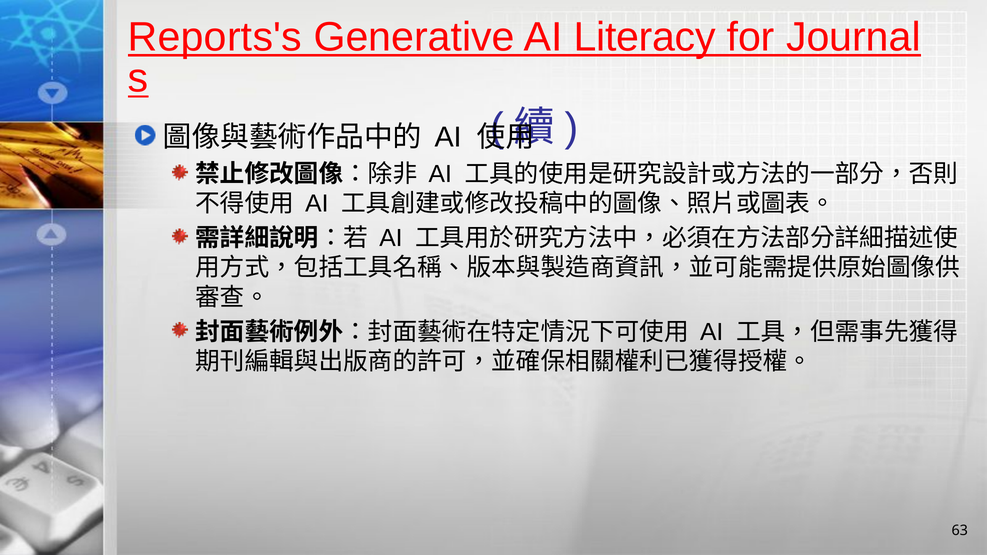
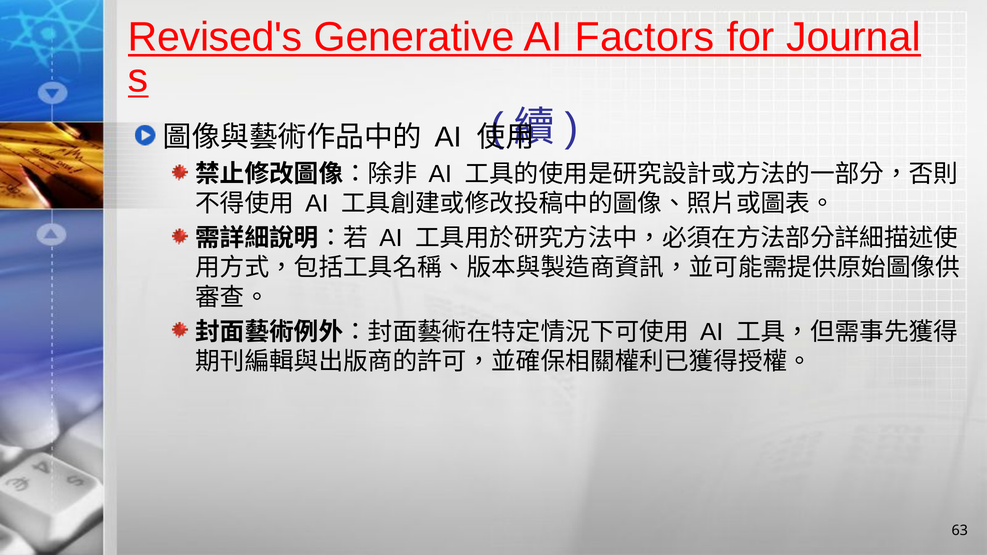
Reports's: Reports's -> Revised's
Literacy: Literacy -> Factors
